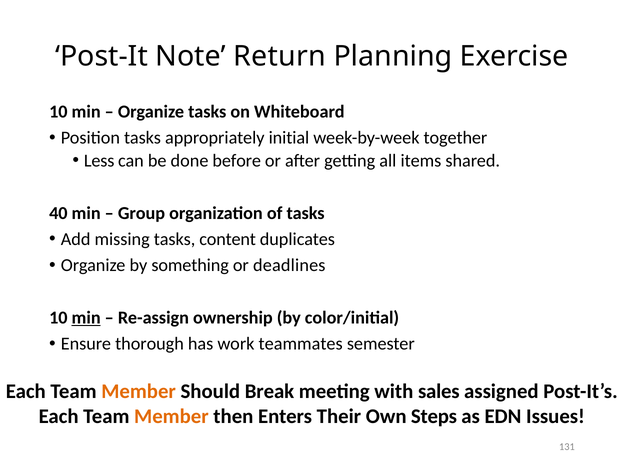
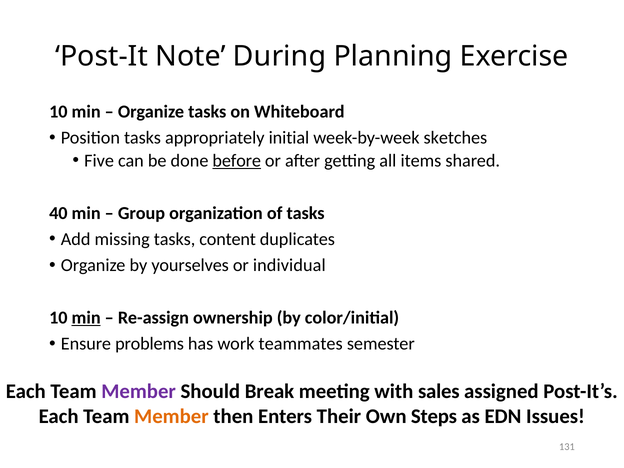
Return: Return -> During
together: together -> sketches
Less: Less -> Five
before underline: none -> present
something: something -> yourselves
deadlines: deadlines -> individual
thorough: thorough -> problems
Member at (139, 391) colour: orange -> purple
